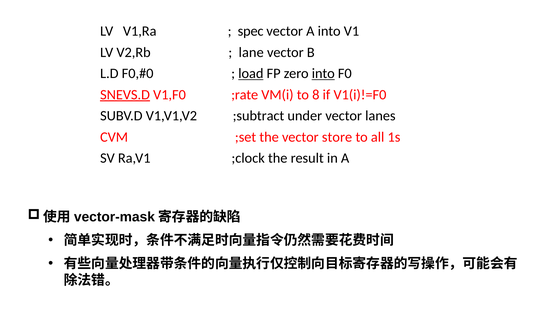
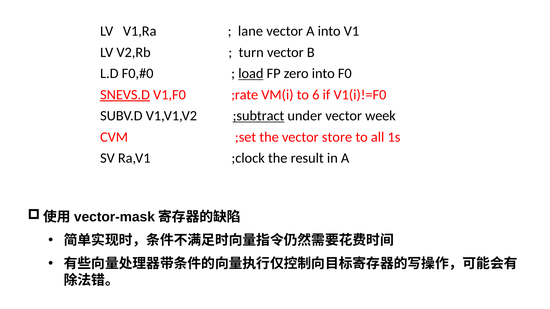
spec: spec -> lane
lane: lane -> turn
into at (323, 74) underline: present -> none
8: 8 -> 6
;subtract underline: none -> present
lanes: lanes -> week
